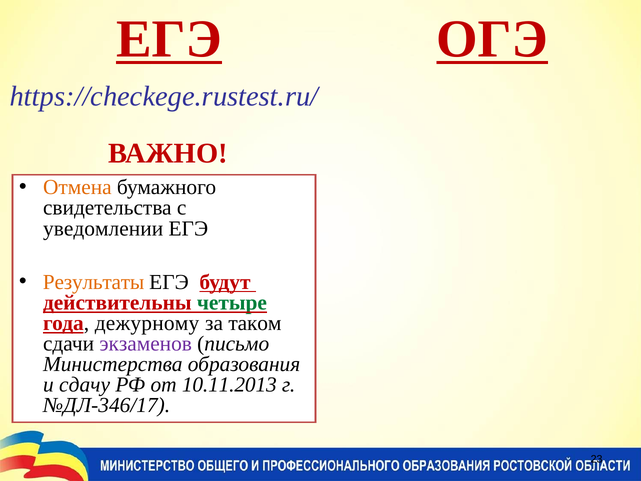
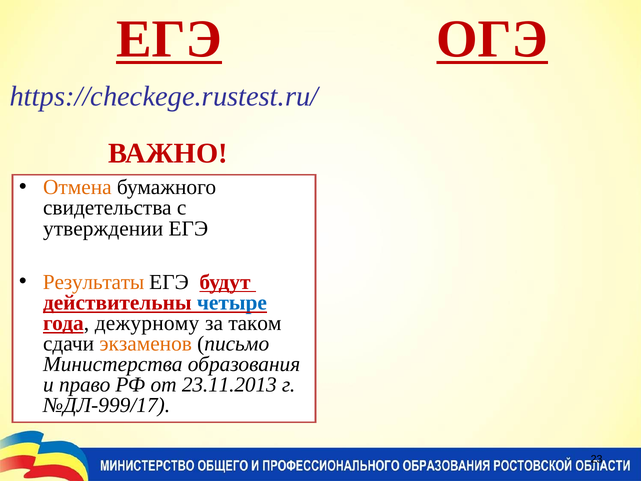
уведомлении: уведомлении -> утверждении
четыре colour: green -> blue
экзаменов colour: purple -> orange
сдачу: сдачу -> право
10.11.2013: 10.11.2013 -> 23.11.2013
№ДЛ-346/17: №ДЛ-346/17 -> №ДЛ-999/17
